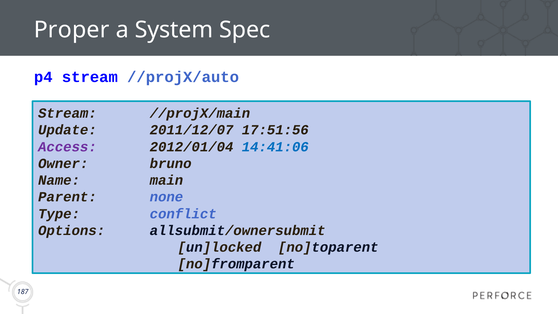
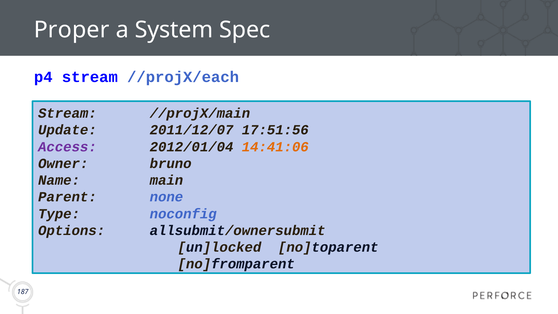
//projX/auto: //projX/auto -> //projX/each
14:41:06 colour: blue -> orange
conflict: conflict -> noconfig
